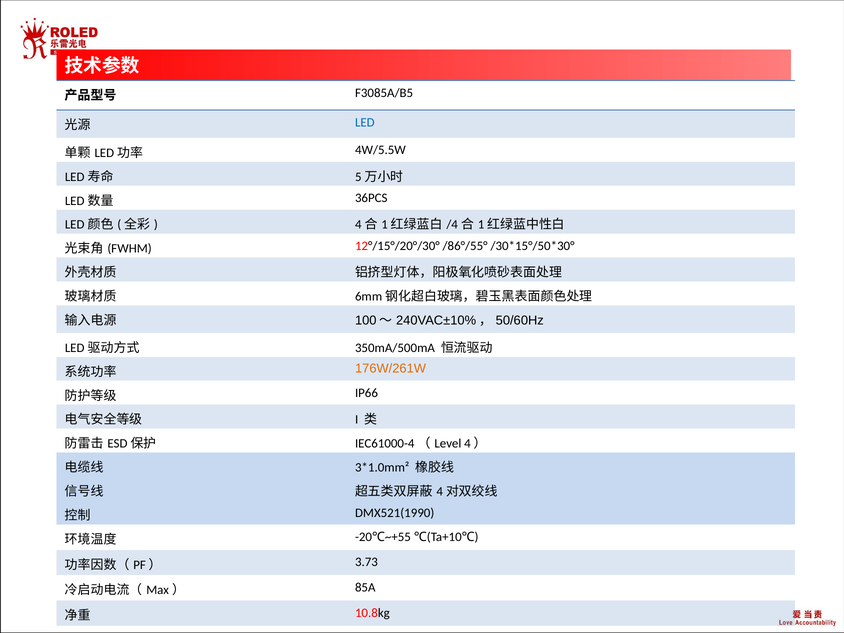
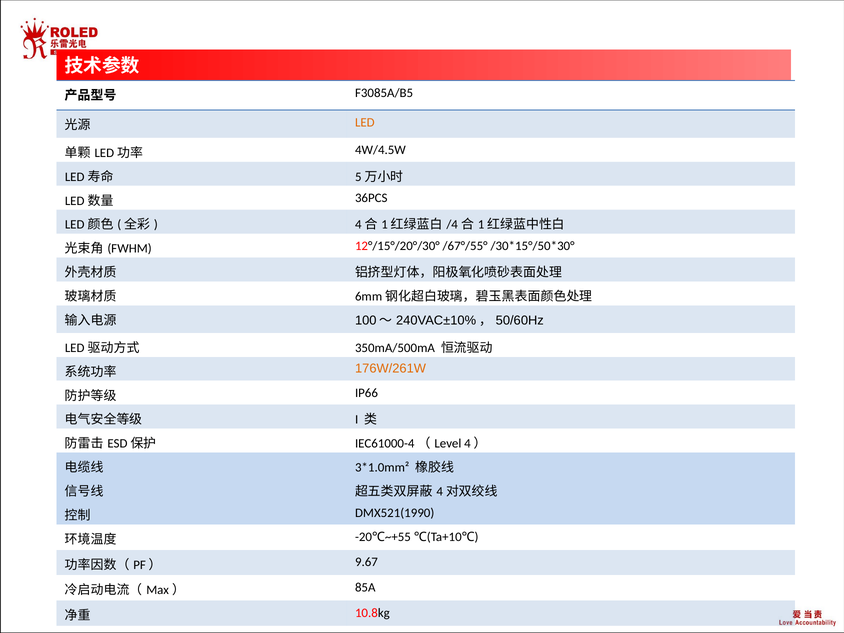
LED at (365, 123) colour: blue -> orange
4W/5.5W: 4W/5.5W -> 4W/4.5W
/86°/55°: /86°/55° -> /67°/55°
3.73: 3.73 -> 9.67
